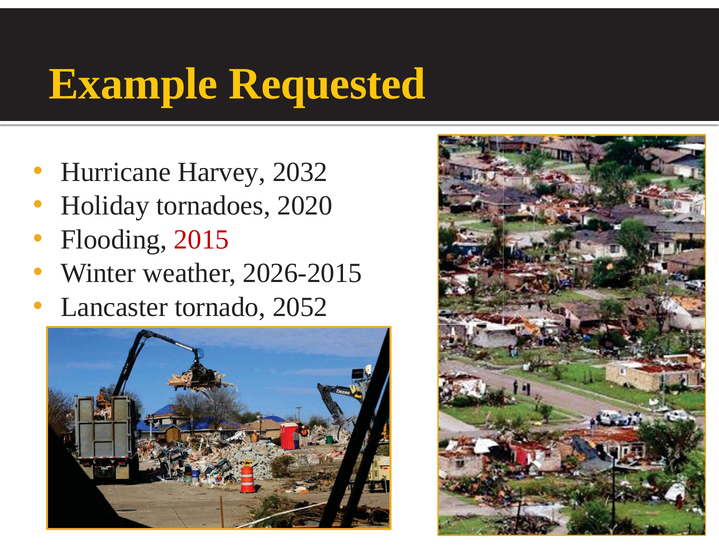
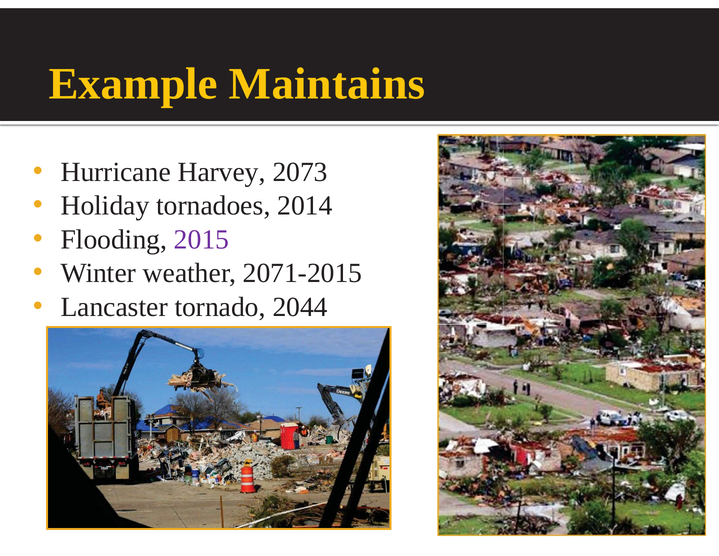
Requested: Requested -> Maintains
2032: 2032 -> 2073
2020: 2020 -> 2014
2015 colour: red -> purple
2026-2015: 2026-2015 -> 2071-2015
2052: 2052 -> 2044
